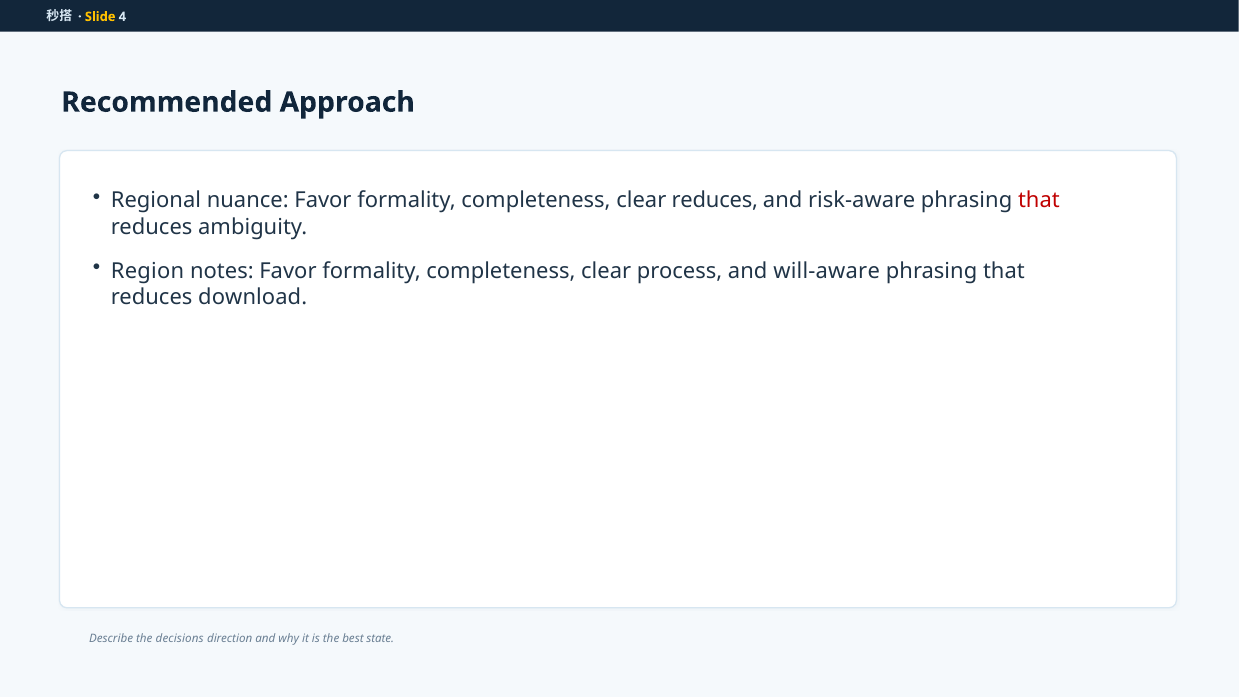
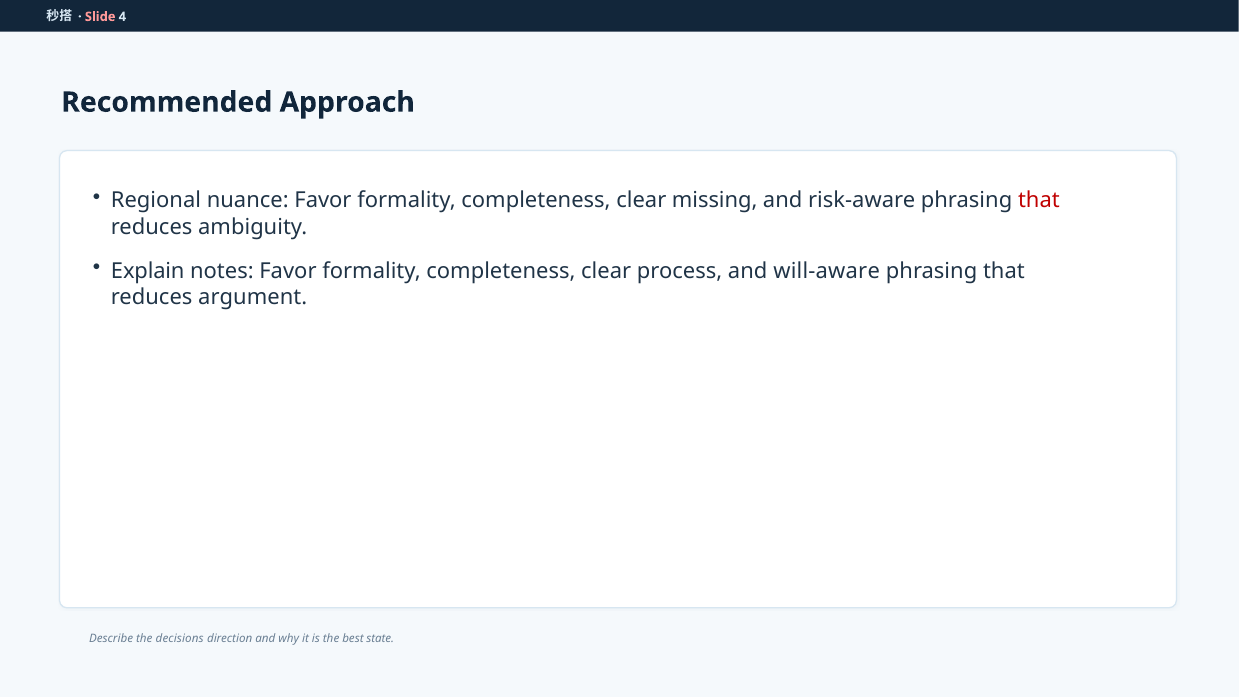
Slide colour: yellow -> pink
clear reduces: reduces -> missing
Region: Region -> Explain
download: download -> argument
